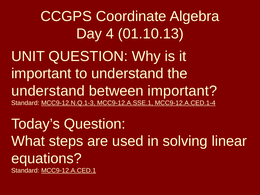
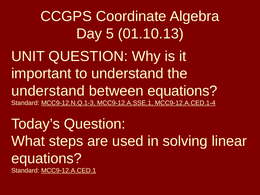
4: 4 -> 5
between important: important -> equations
